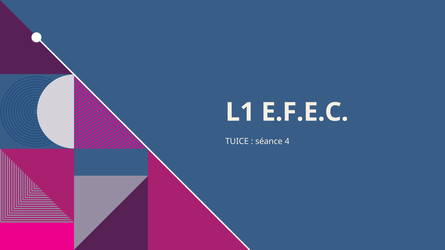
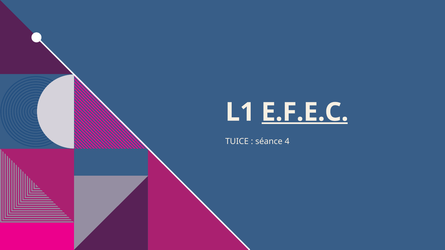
E.F.E.C underline: none -> present
